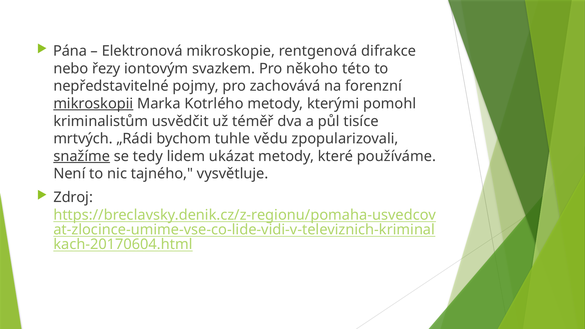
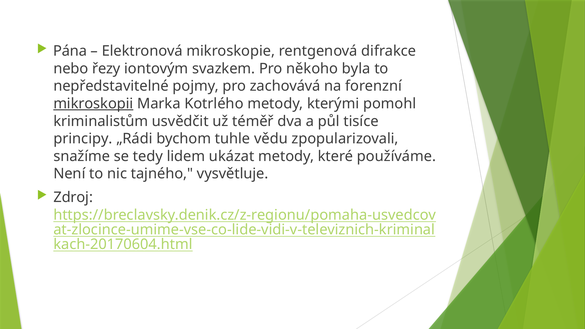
této: této -> byla
mrtvých: mrtvých -> principy
snažíme underline: present -> none
